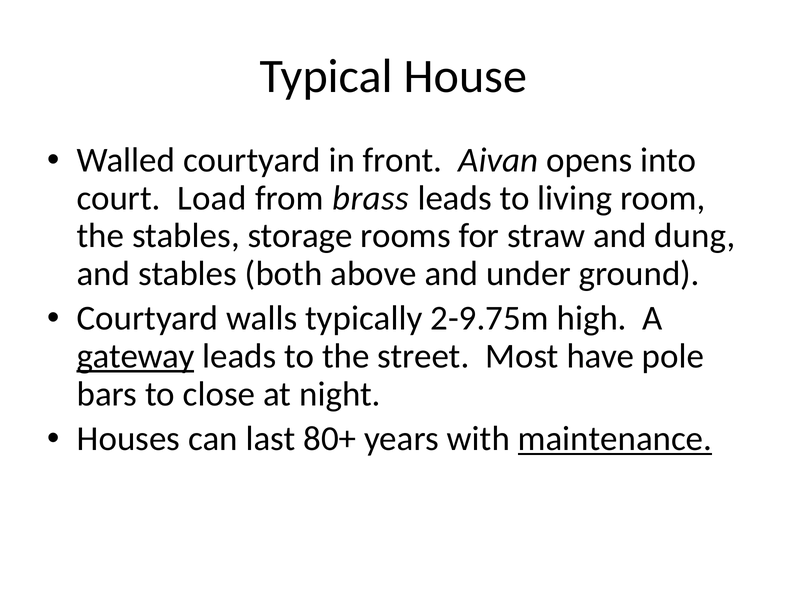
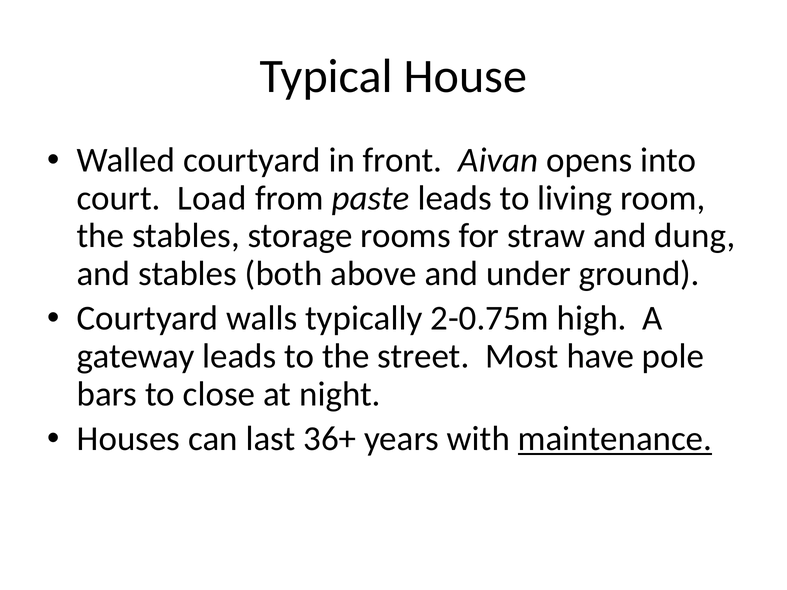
brass: brass -> paste
2-9.75m: 2-9.75m -> 2-0.75m
gateway underline: present -> none
80+: 80+ -> 36+
